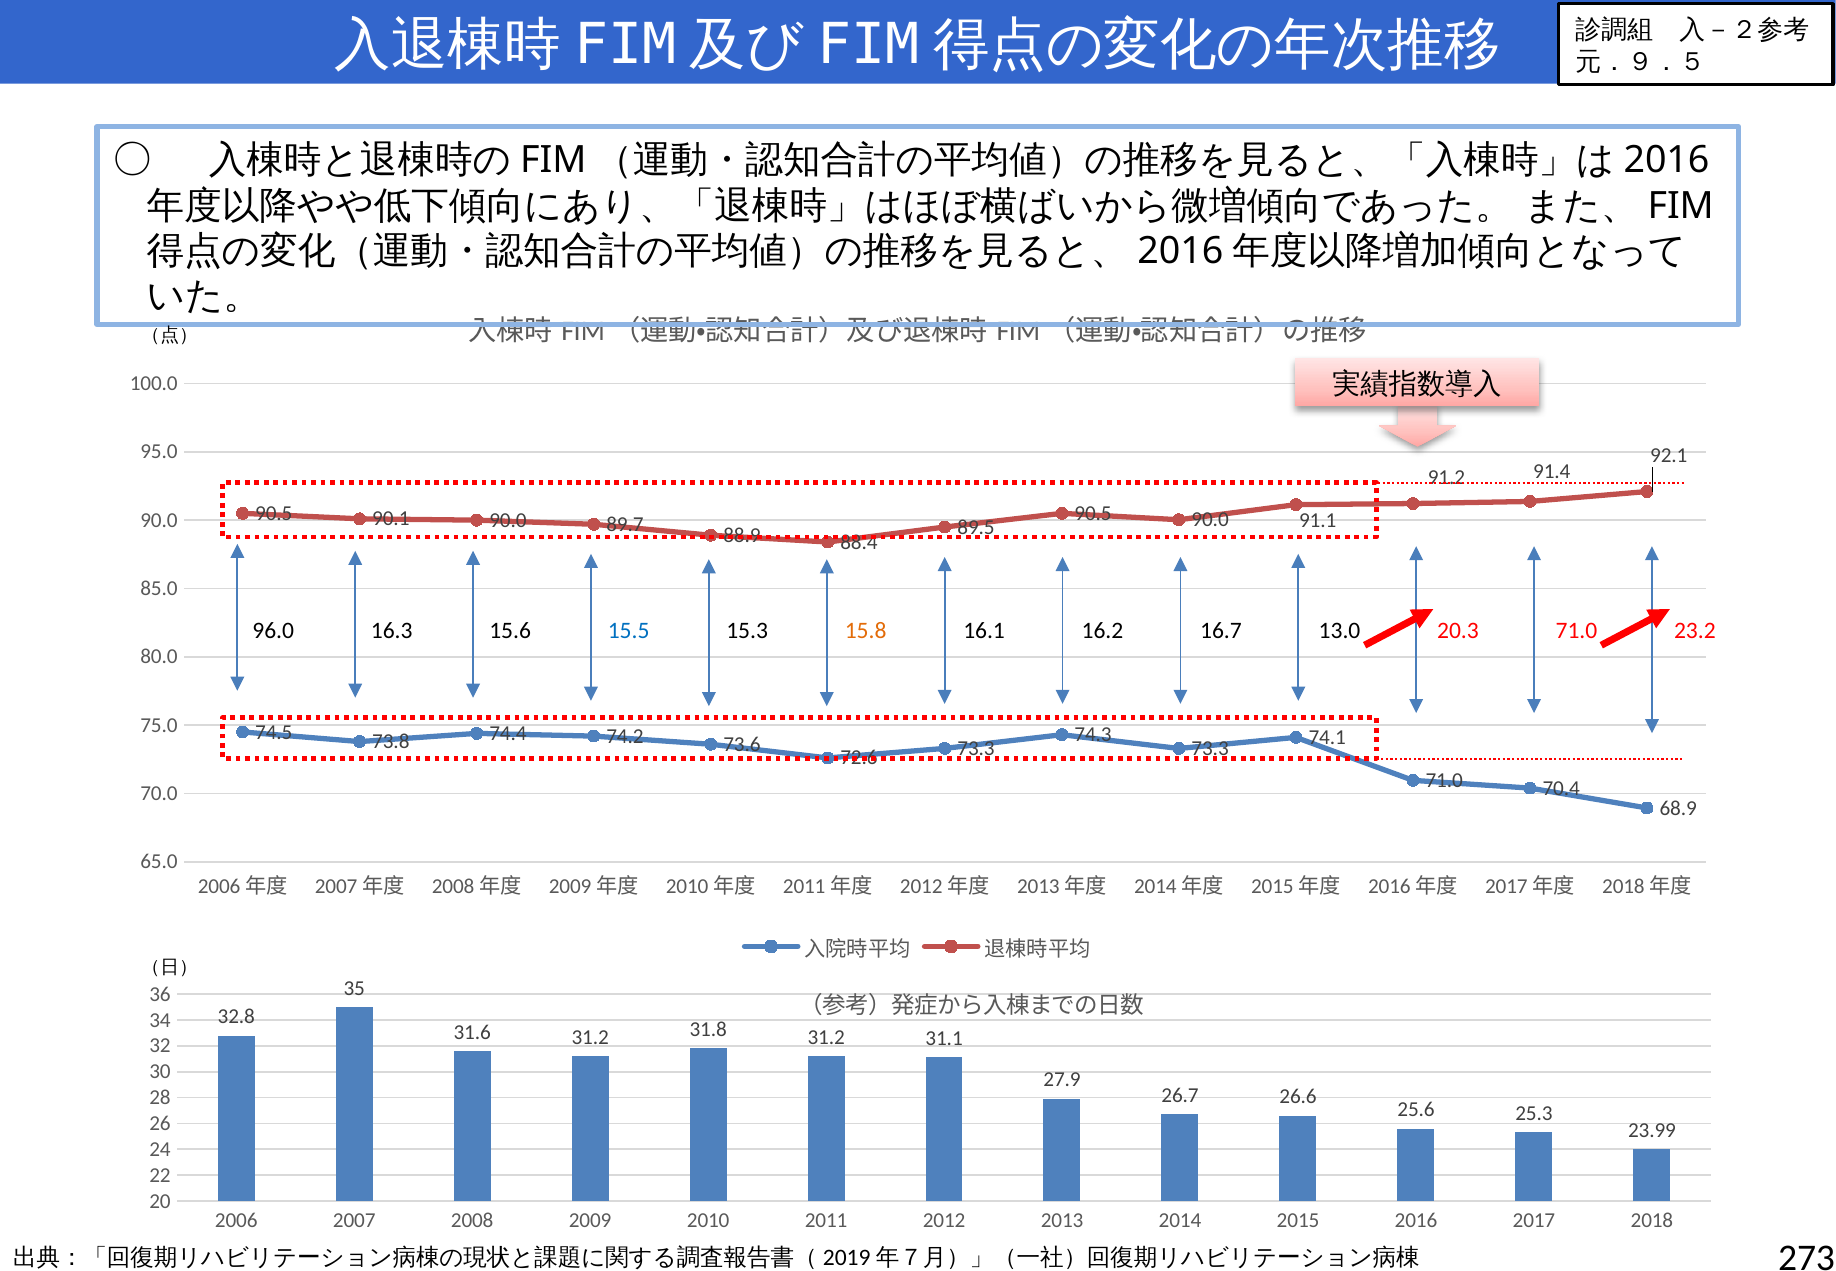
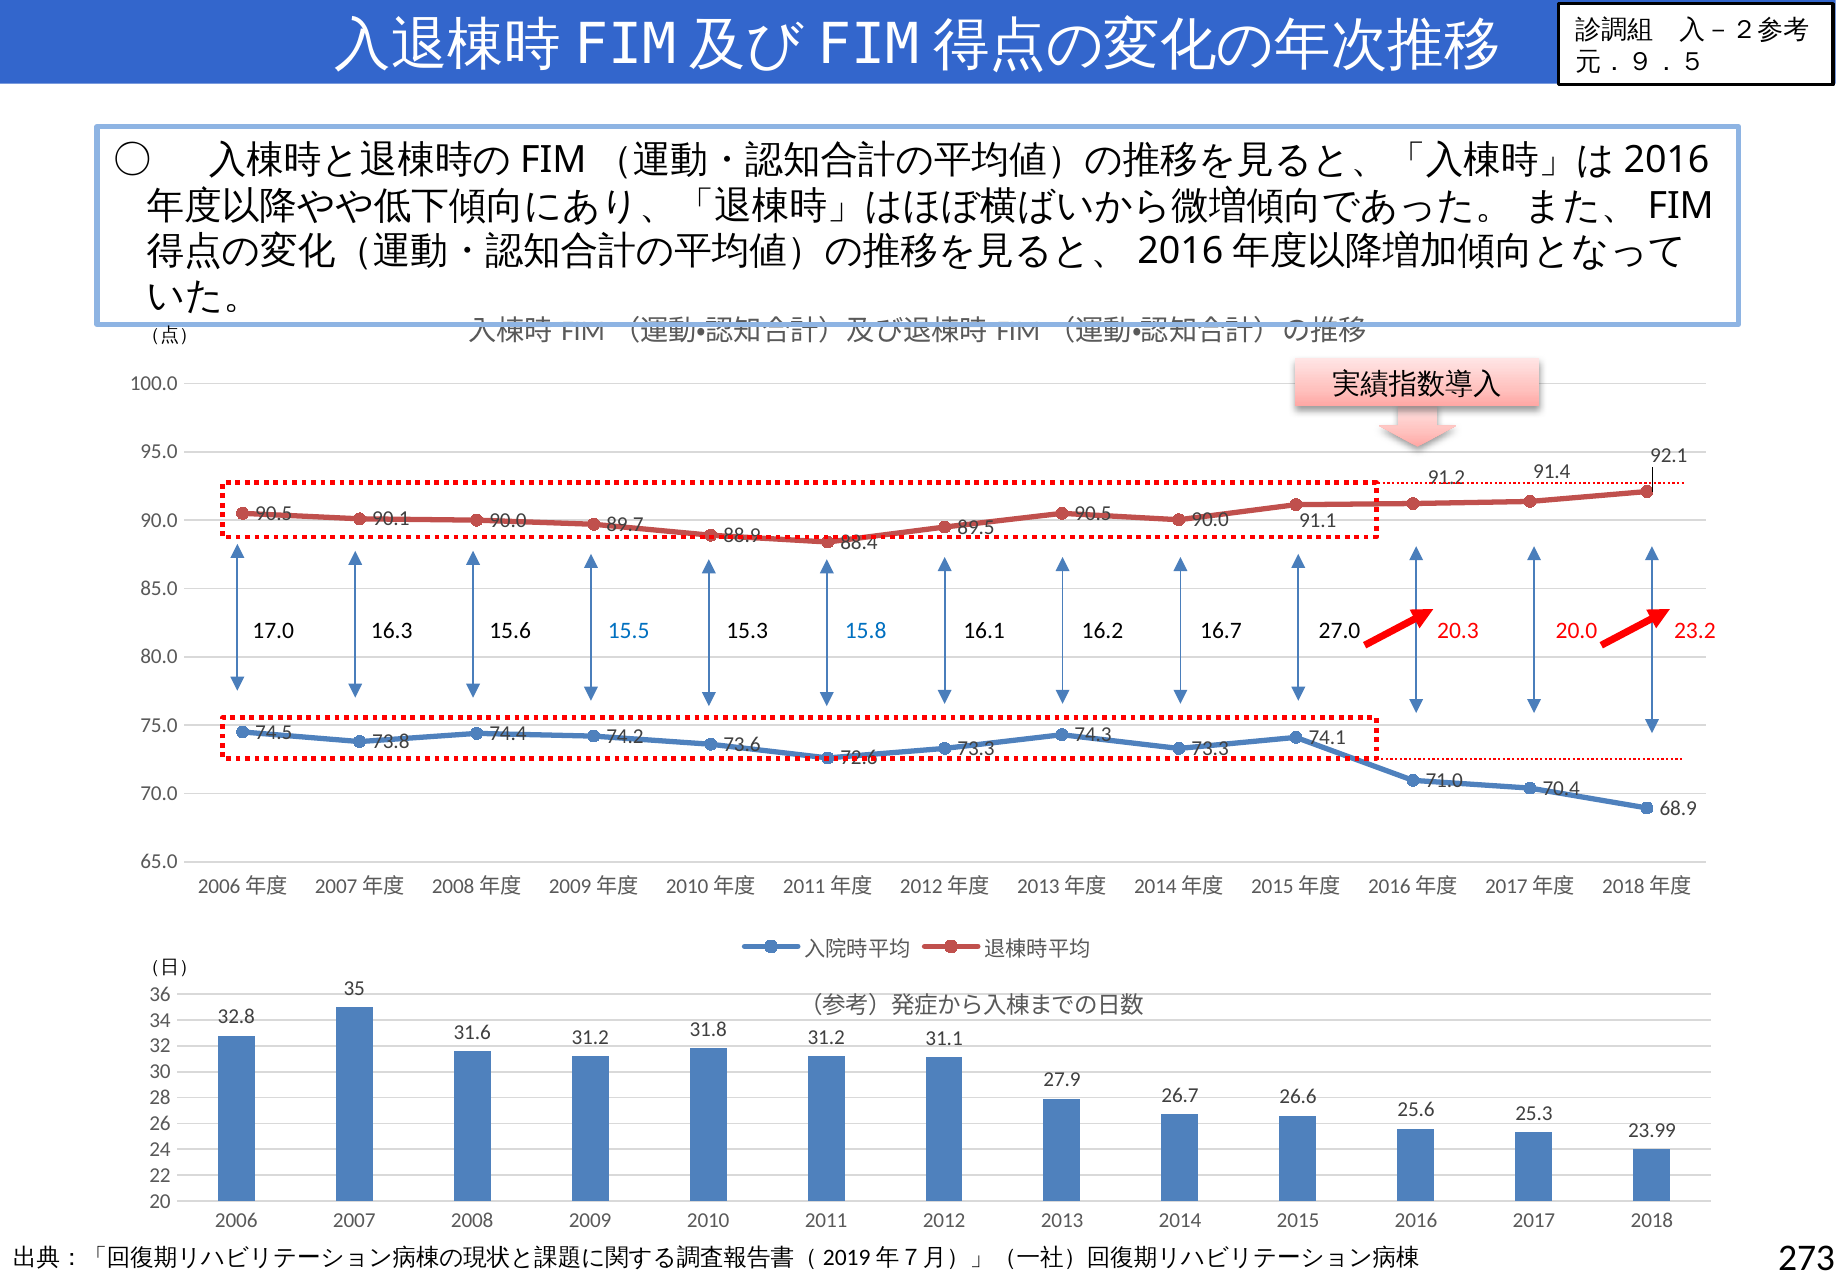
96.0: 96.0 -> 17.0
15.8 colour: orange -> blue
13.0: 13.0 -> 27.0
20.3 71.0: 71.0 -> 20.0
